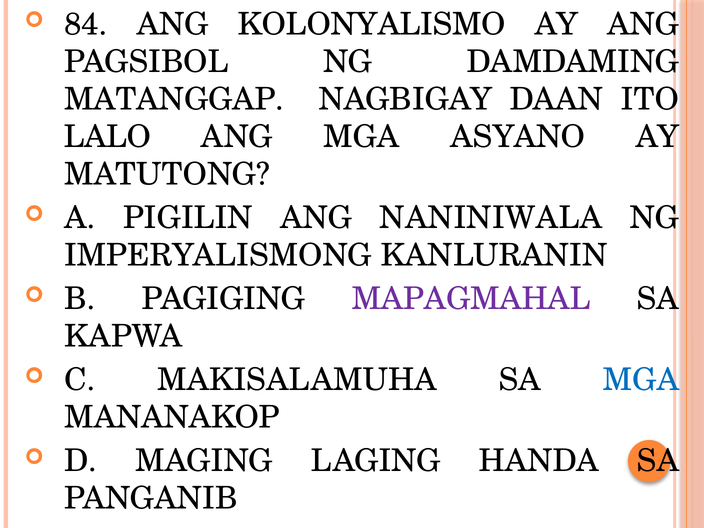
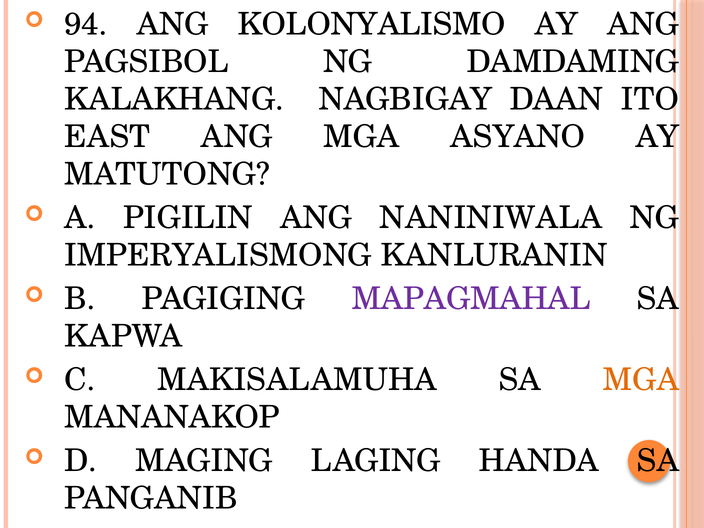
84: 84 -> 94
MATANGGAP: MATANGGAP -> KALAKHANG
LALO: LALO -> EAST
MGA at (641, 380) colour: blue -> orange
